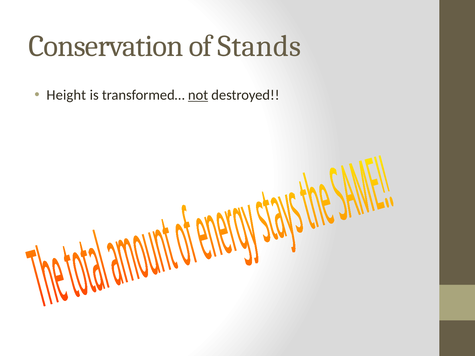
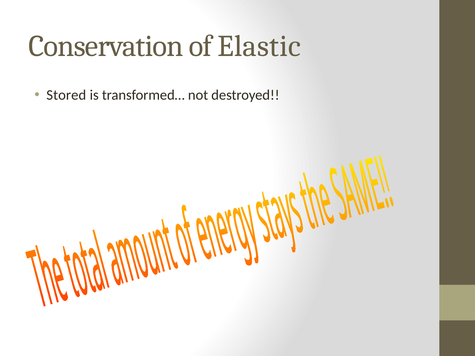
Stands: Stands -> Elastic
Height: Height -> Stored
not underline: present -> none
